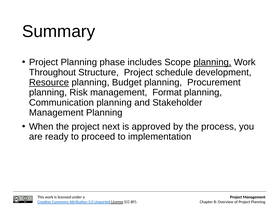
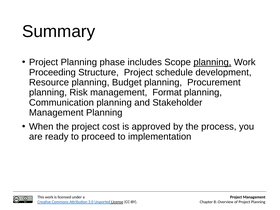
Throughout: Throughout -> Proceeding
Resource underline: present -> none
next: next -> cost
